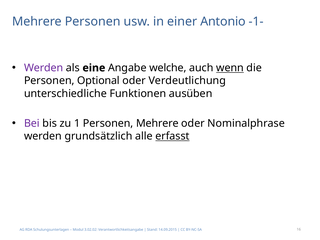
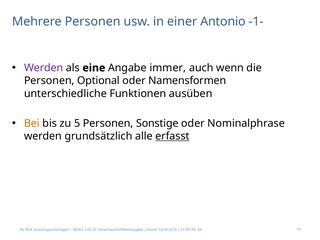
welche: welche -> immer
wenn underline: present -> none
Verdeutlichung: Verdeutlichung -> Namensformen
Bei colour: purple -> orange
1: 1 -> 5
Personen Mehrere: Mehrere -> Sonstige
